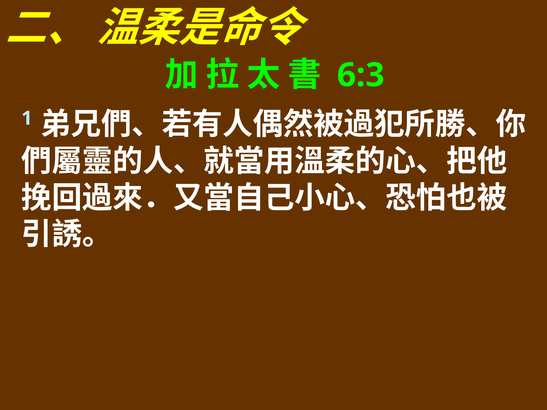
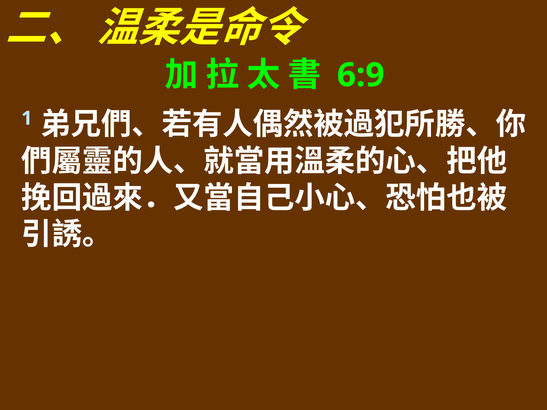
6:3: 6:3 -> 6:9
